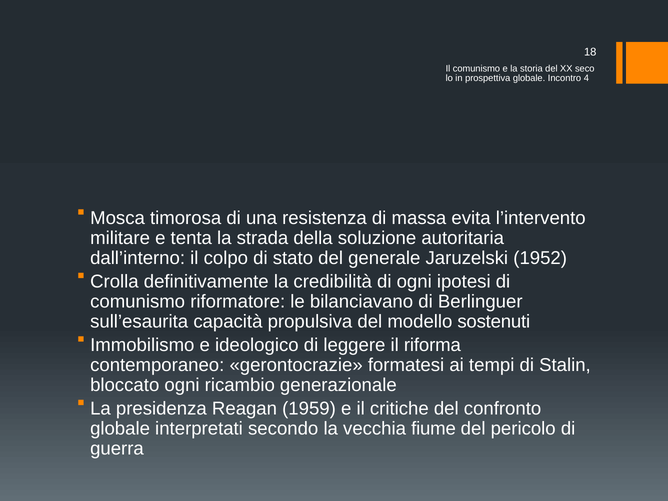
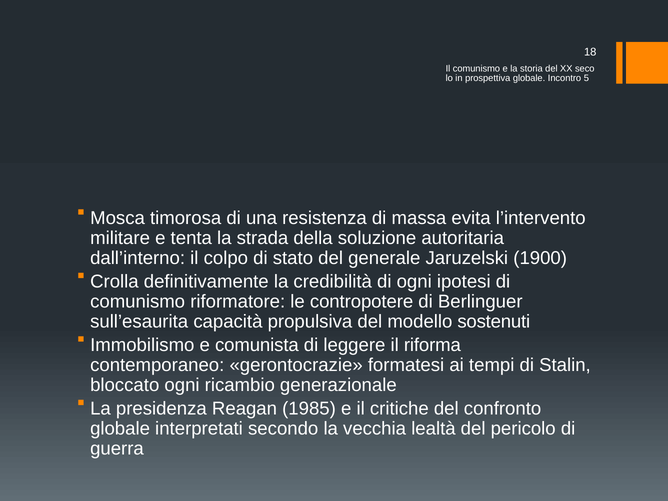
4: 4 -> 5
1952: 1952 -> 1900
bilanciavano: bilanciavano -> contropotere
ideologico: ideologico -> comunista
1959: 1959 -> 1985
fiume: fiume -> lealtà
